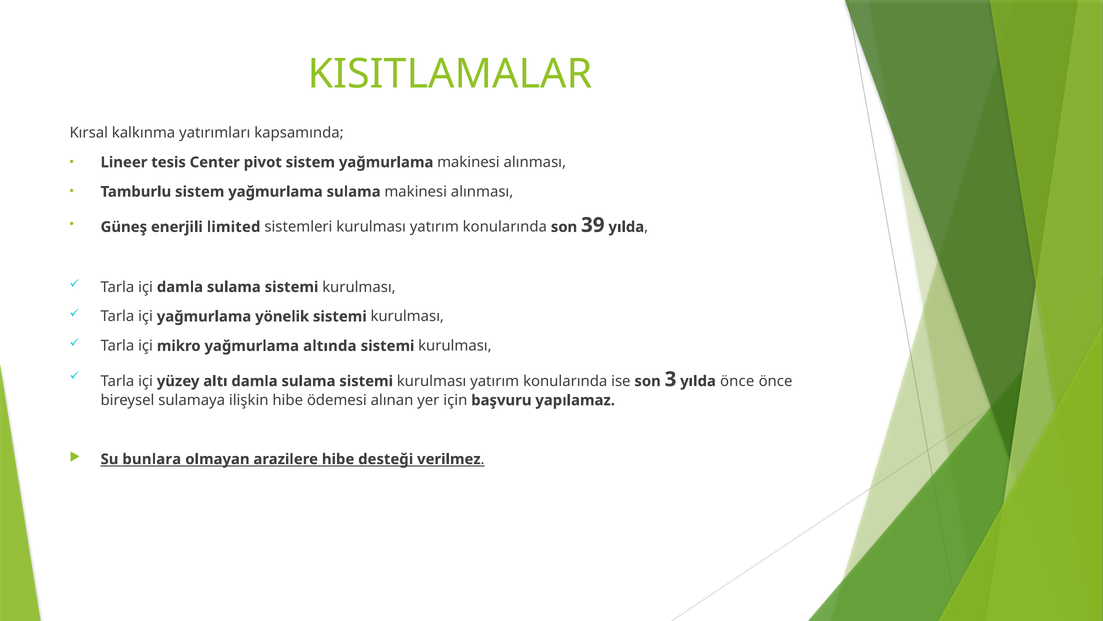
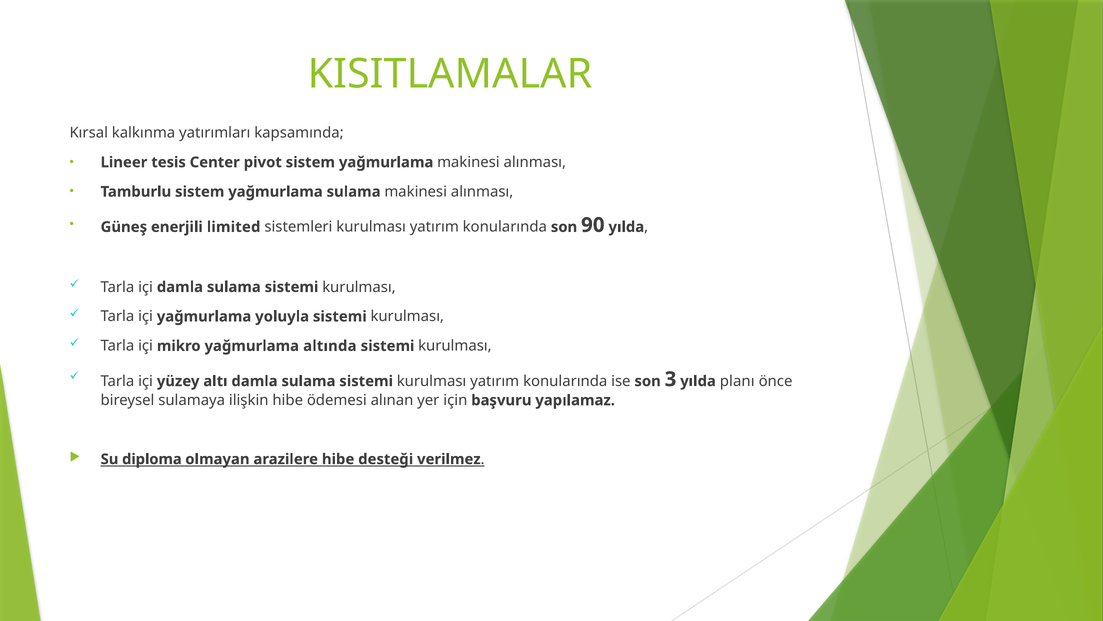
39: 39 -> 90
yönelik: yönelik -> yoluyla
yılda önce: önce -> planı
bunlara: bunlara -> diploma
